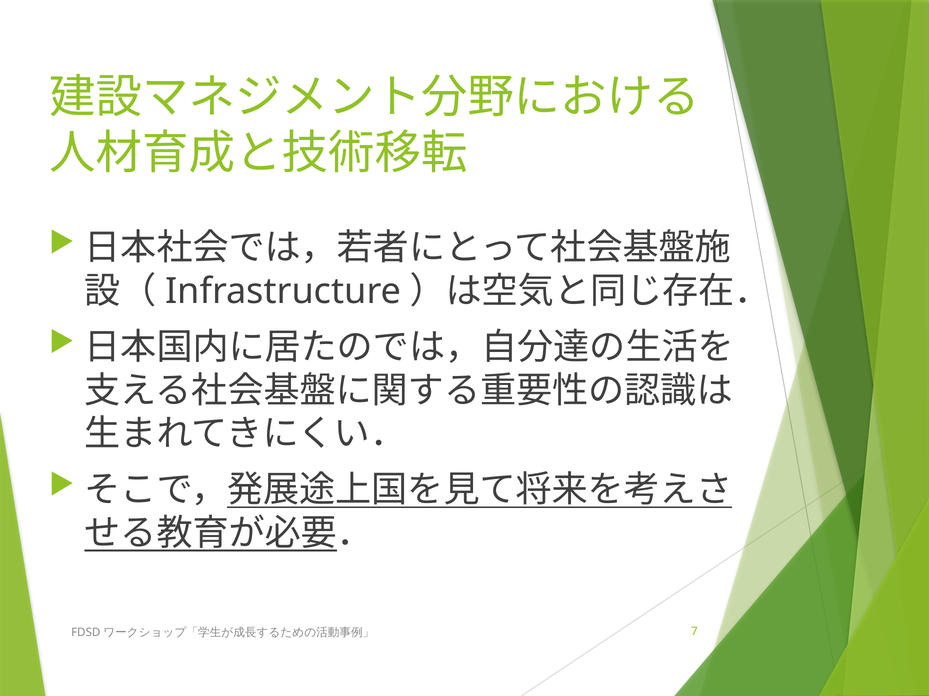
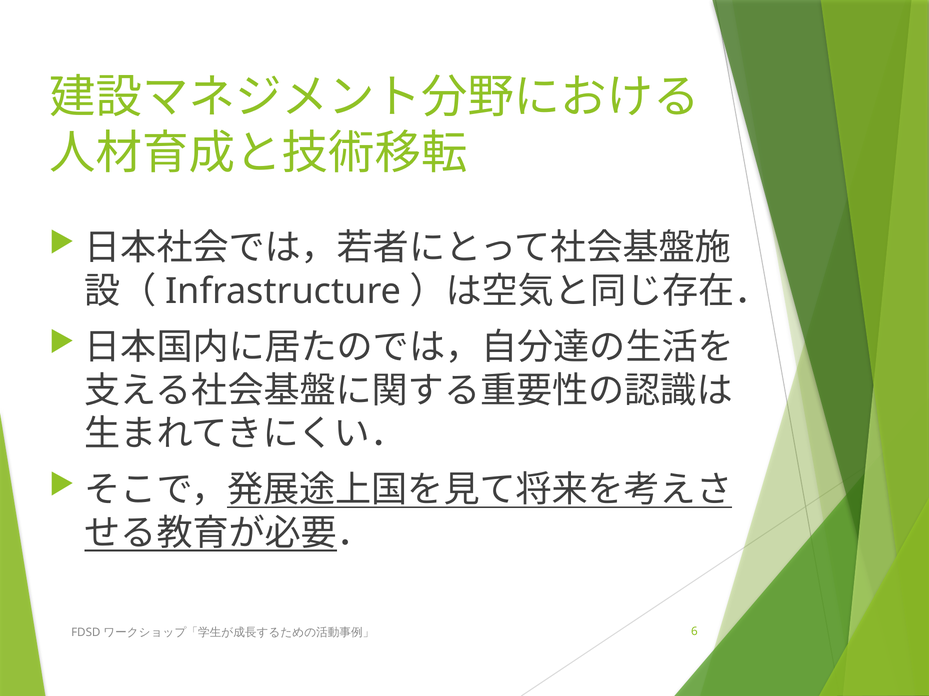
7: 7 -> 6
